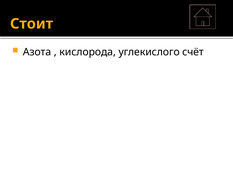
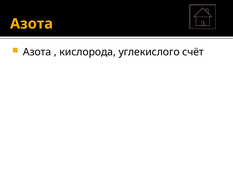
Стоит at (32, 24): Стоит -> Азота
